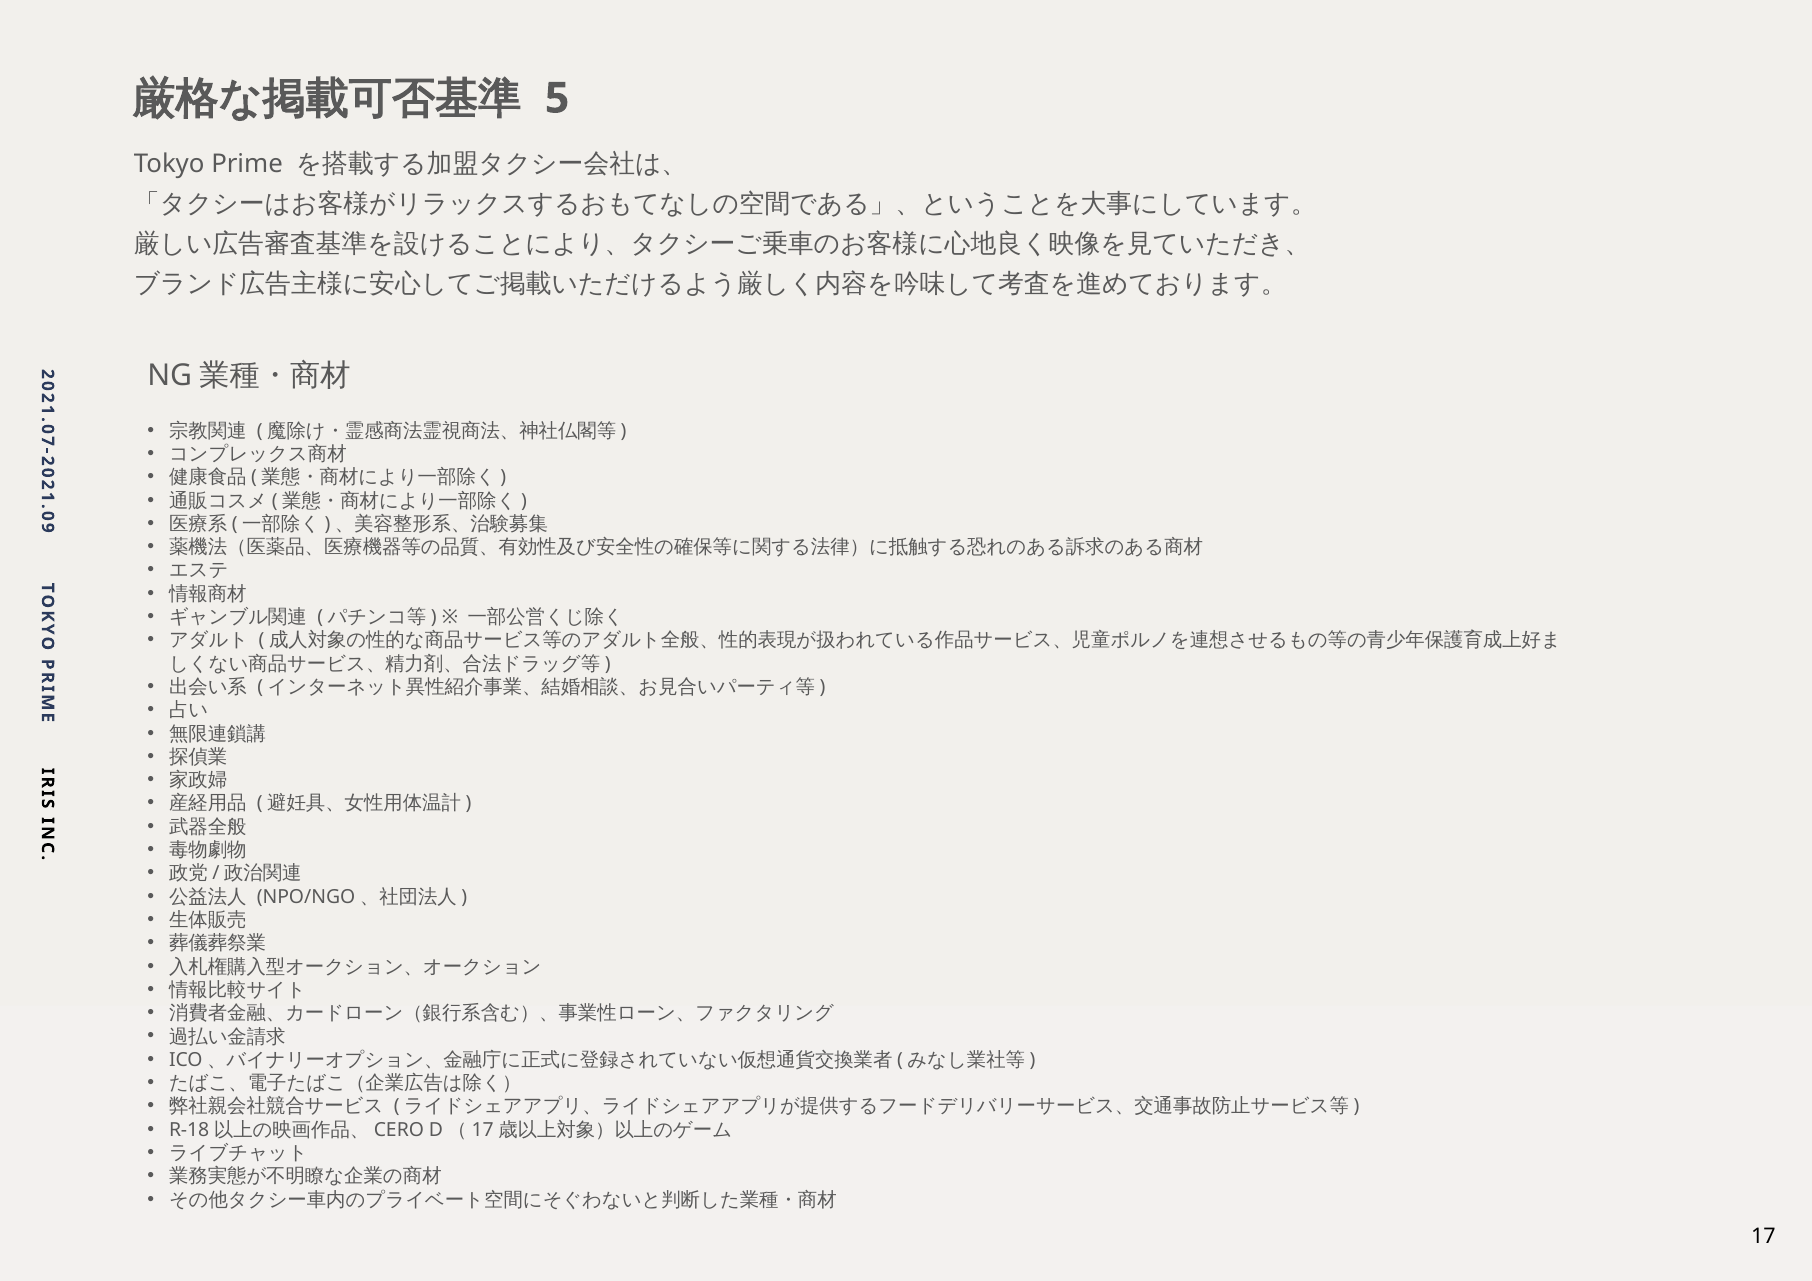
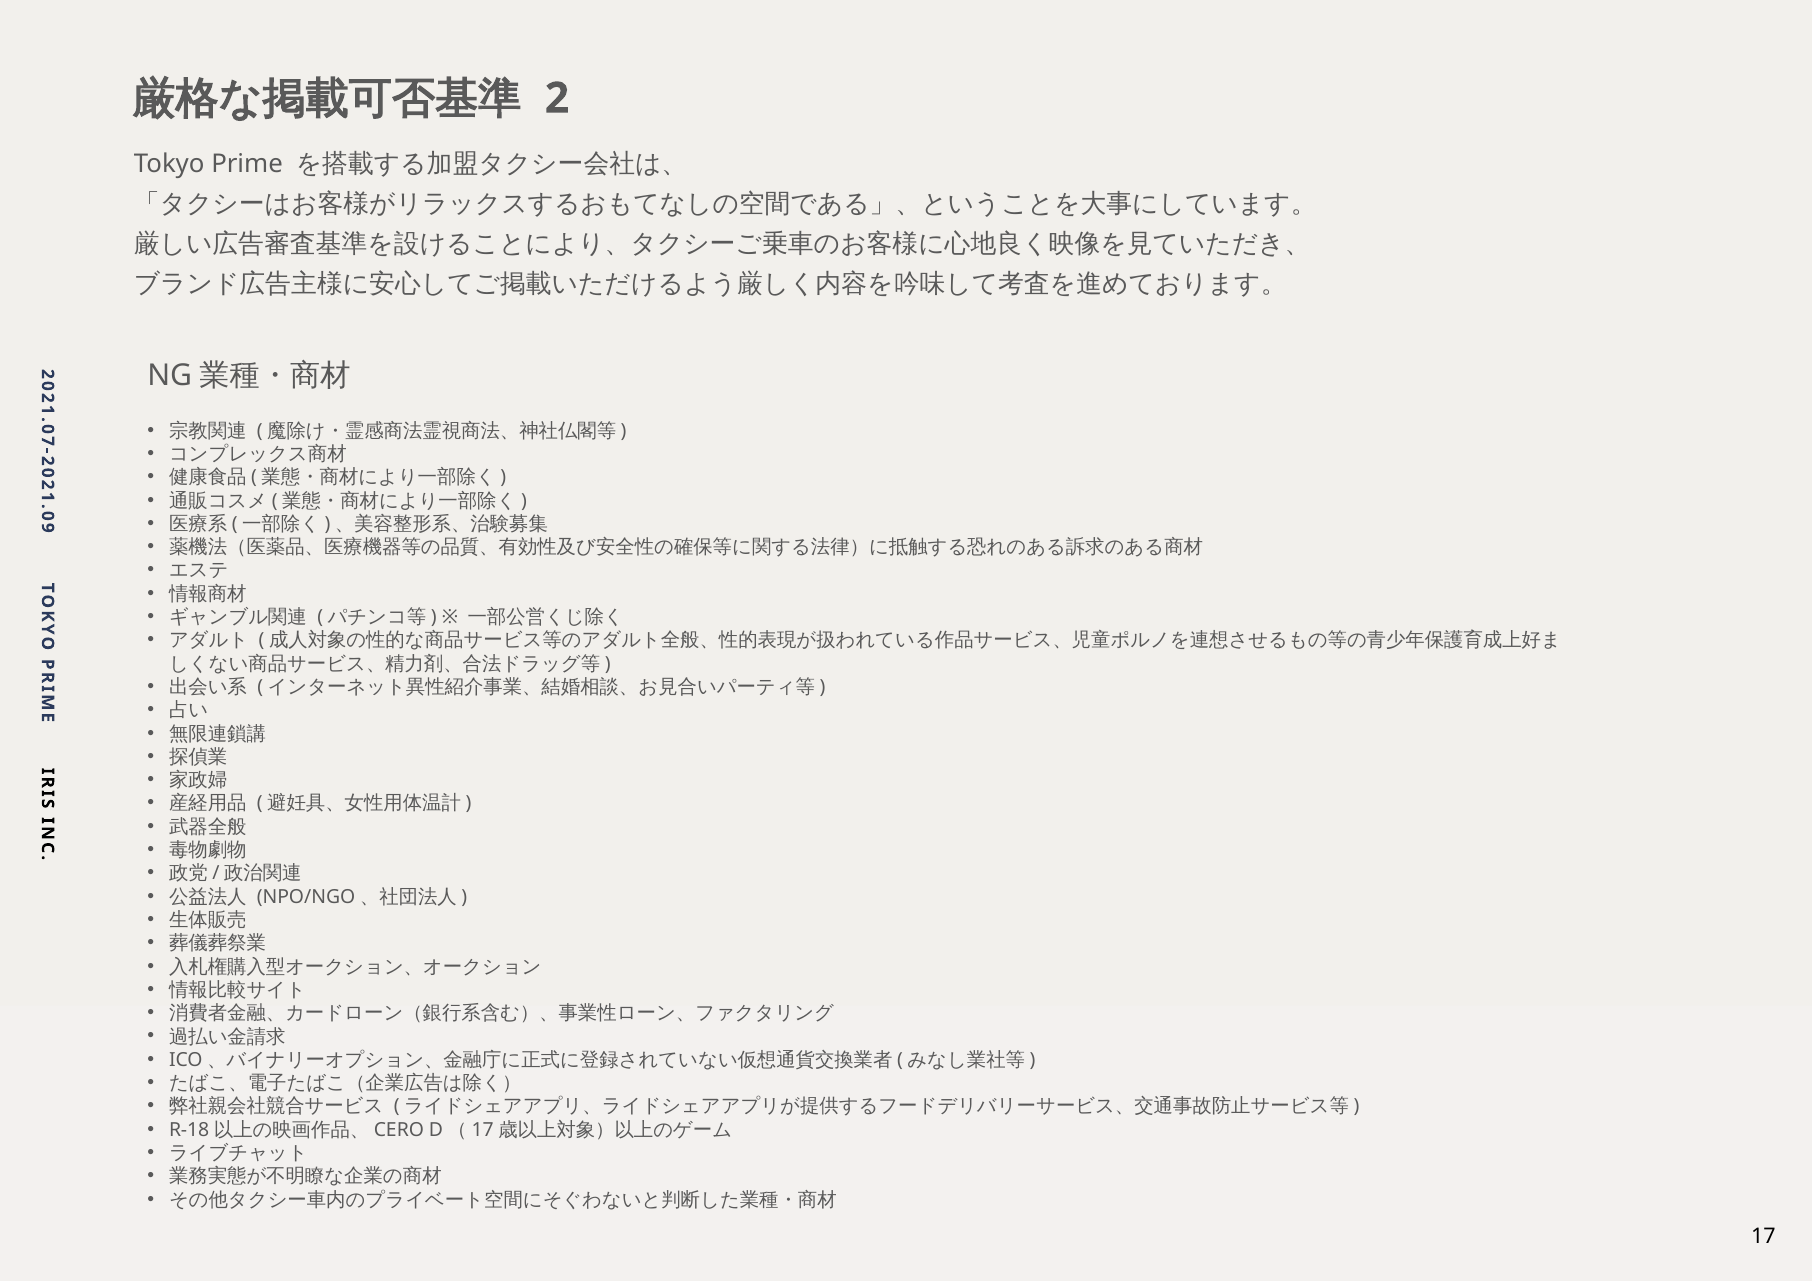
5 at (557, 98): 5 -> 2
